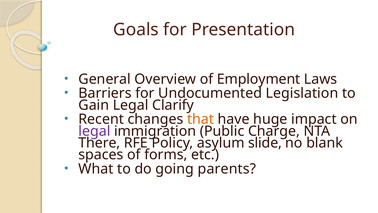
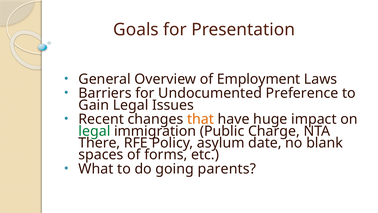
Legislation: Legislation -> Preference
Clarify: Clarify -> Issues
legal at (94, 131) colour: purple -> green
slide: slide -> date
